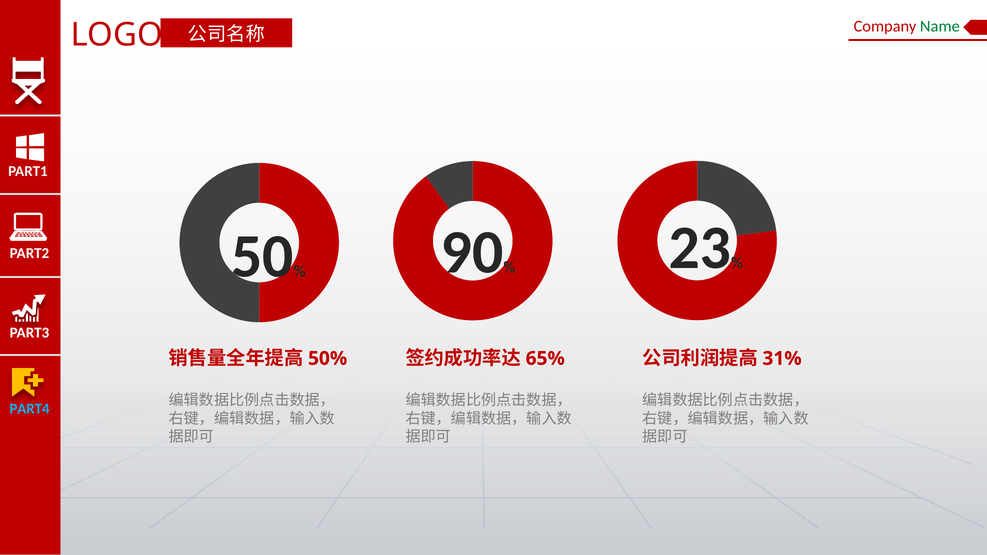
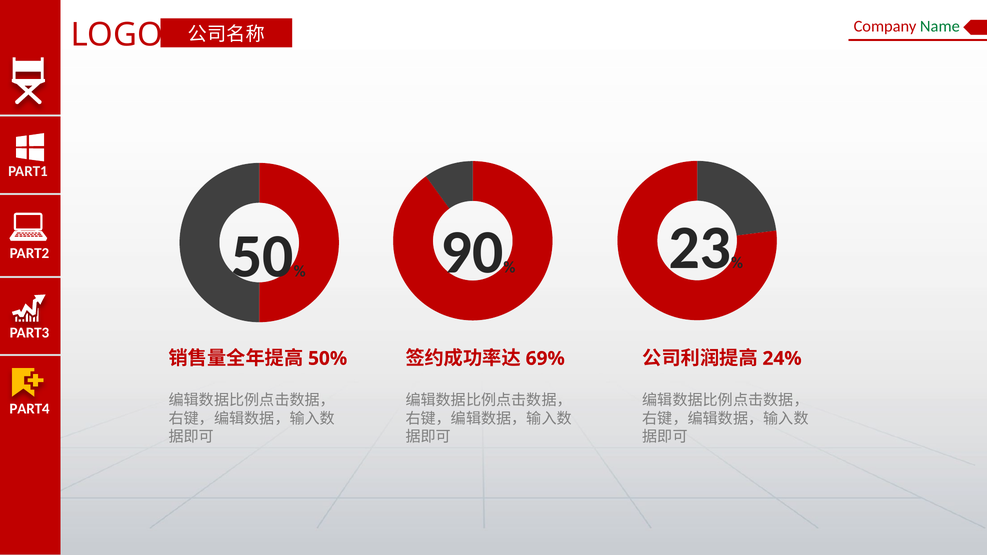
65%: 65% -> 69%
31%: 31% -> 24%
PART4 colour: light blue -> white
